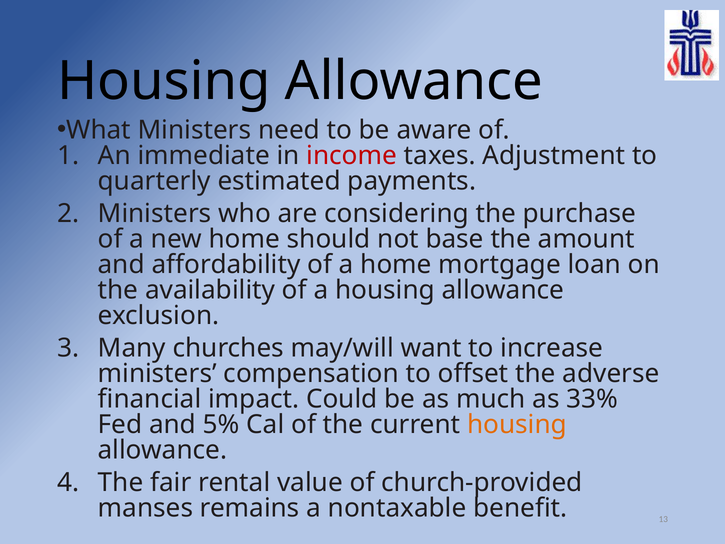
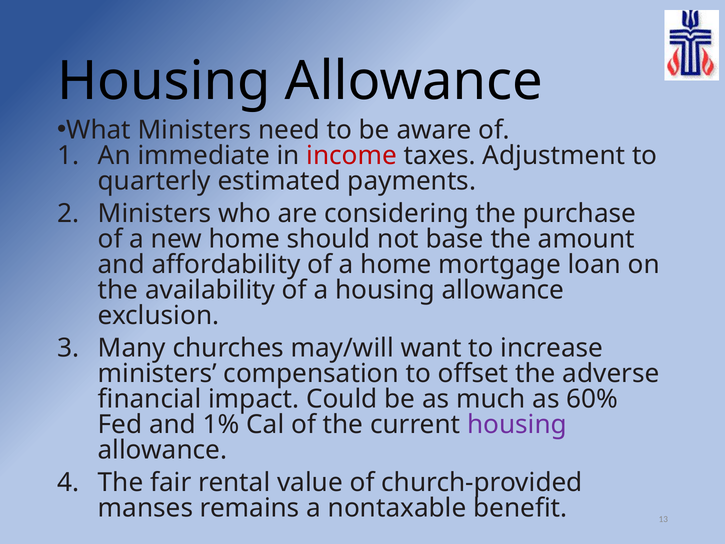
33%: 33% -> 60%
5%: 5% -> 1%
housing at (517, 424) colour: orange -> purple
